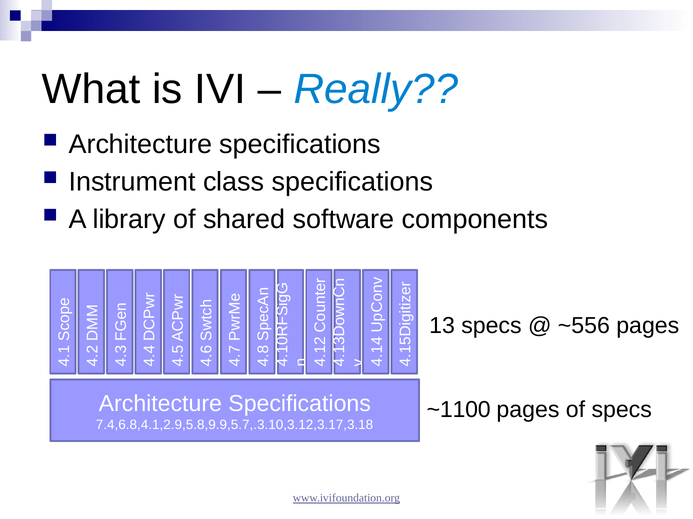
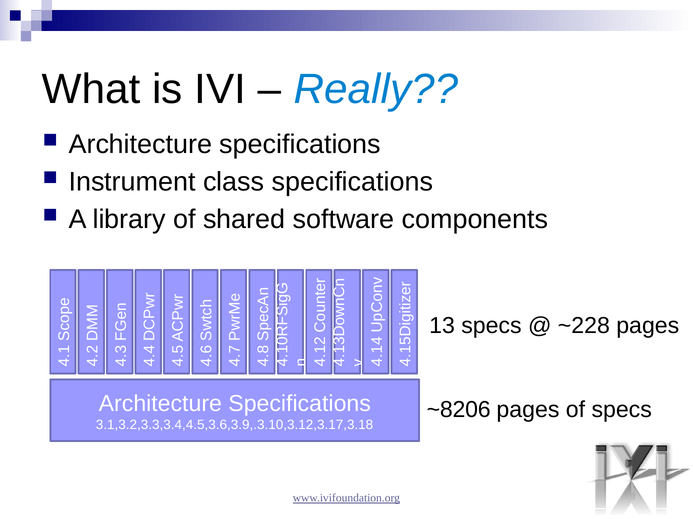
~556: ~556 -> ~228
~1100: ~1100 -> ~8206
7.4,6.8,4.1,2.9,5.8,9.9,5.7,.3.10,3.12,3.17,3.18: 7.4,6.8,4.1,2.9,5.8,9.9,5.7,.3.10,3.12,3.17,3.18 -> 3.1,3.2,3.3,3.4,4.5,3.6,3.9,.3.10,3.12,3.17,3.18
